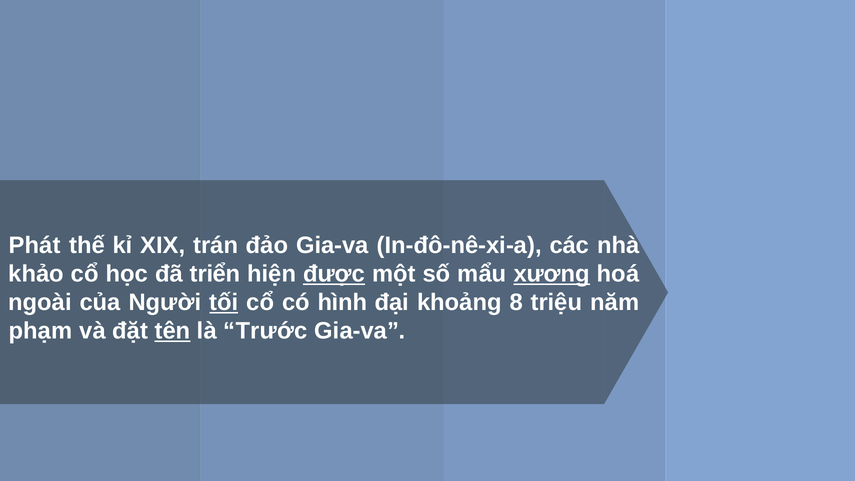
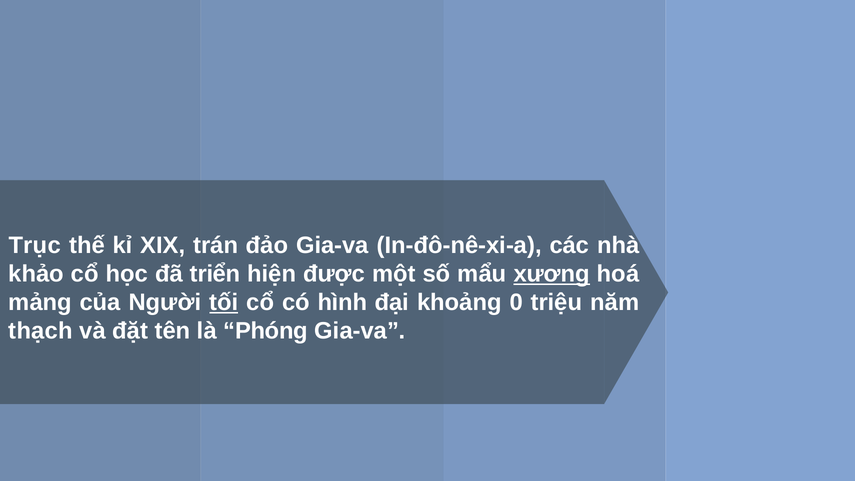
Phát: Phát -> Trục
được underline: present -> none
ngoài: ngoài -> mảng
8: 8 -> 0
phạm: phạm -> thạch
tên underline: present -> none
Trước: Trước -> Phóng
